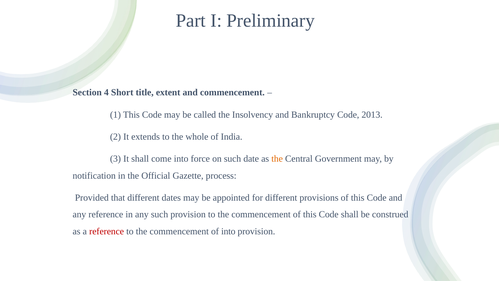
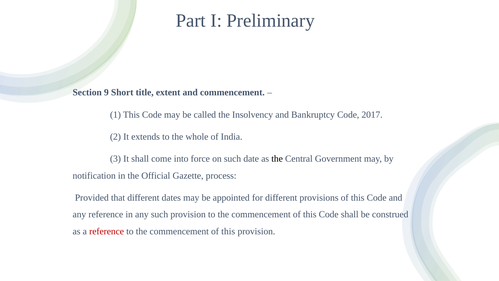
4: 4 -> 9
2013: 2013 -> 2017
the at (277, 159) colour: orange -> black
into at (228, 231): into -> this
